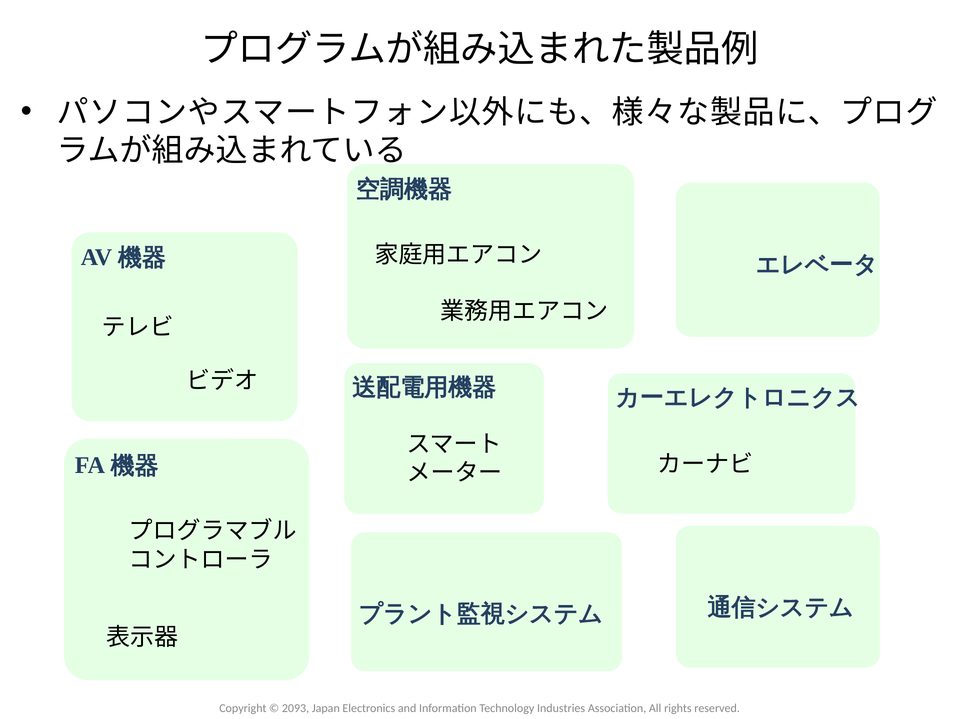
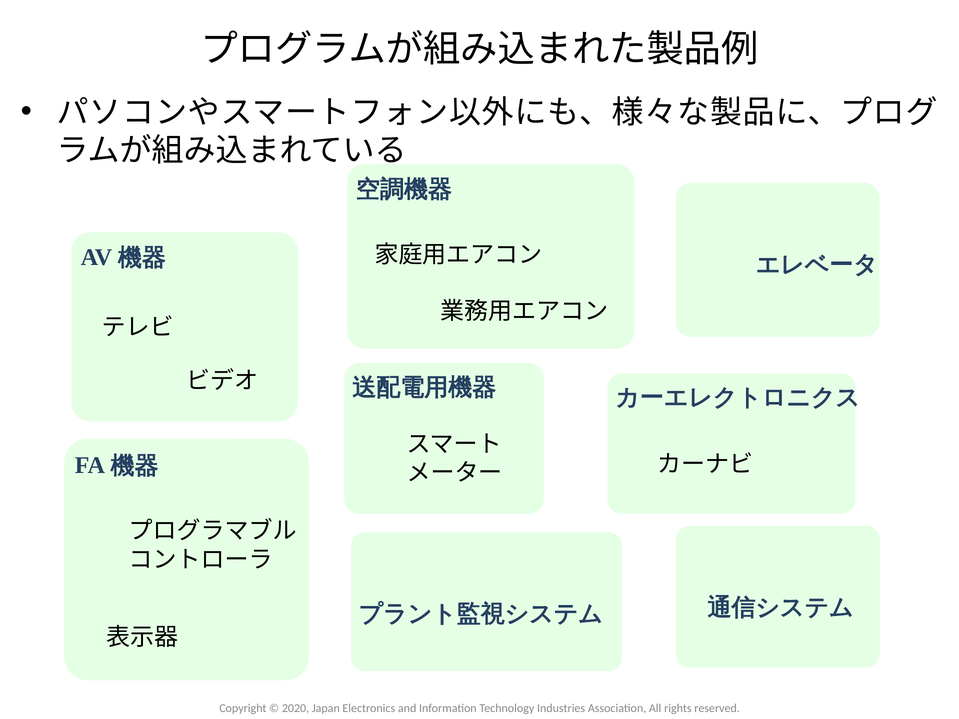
2093: 2093 -> 2020
